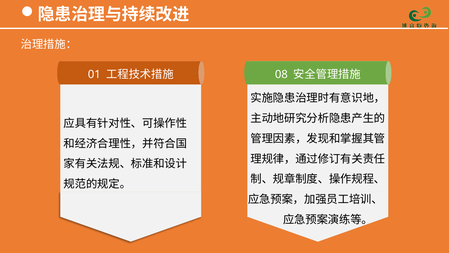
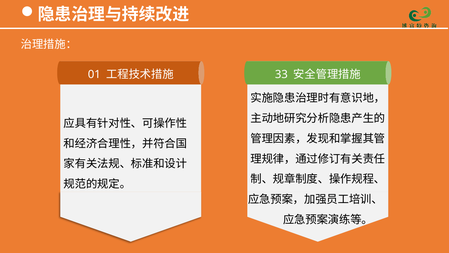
08: 08 -> 33
